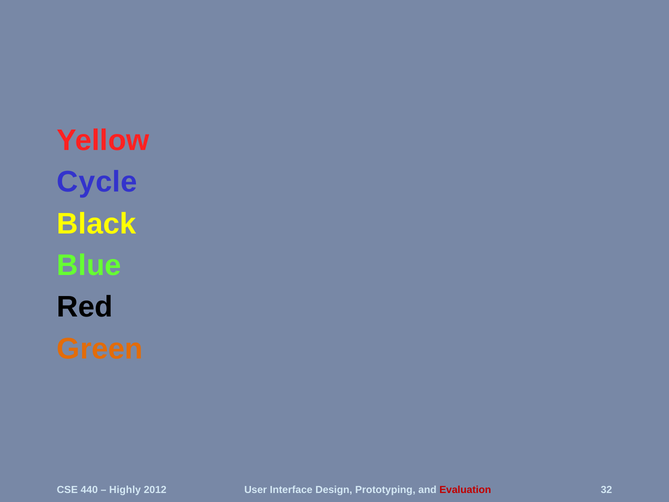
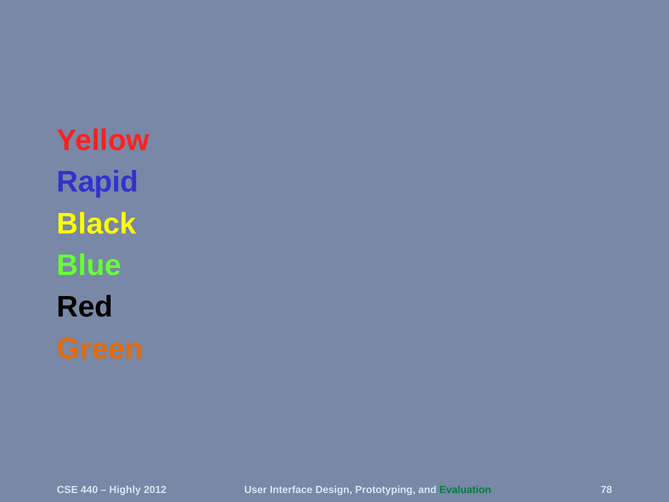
Cycle: Cycle -> Rapid
Evaluation colour: red -> green
32: 32 -> 78
